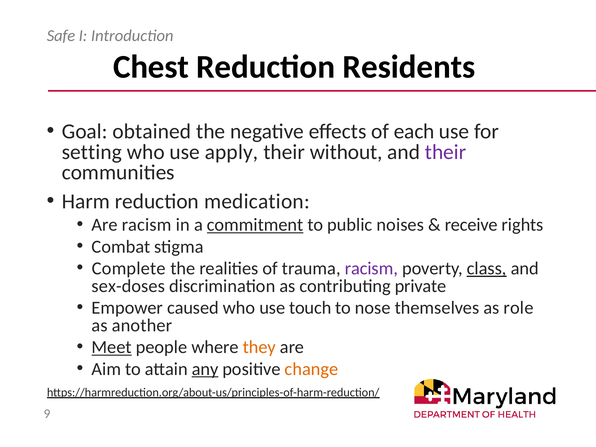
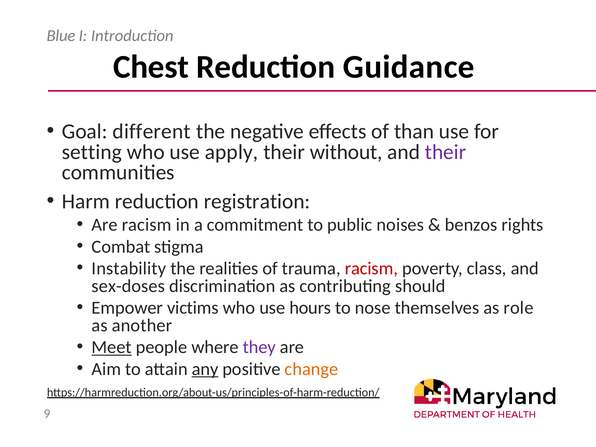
Safe: Safe -> Blue
Residents: Residents -> Guidance
obtained: obtained -> different
each: each -> than
medication: medication -> registration
commitment underline: present -> none
receive: receive -> benzos
Complete: Complete -> Instability
racism at (371, 268) colour: purple -> red
class underline: present -> none
private: private -> should
caused: caused -> victims
touch: touch -> hours
they colour: orange -> purple
